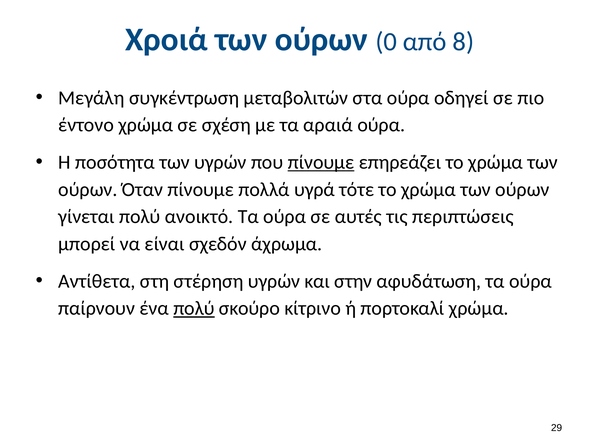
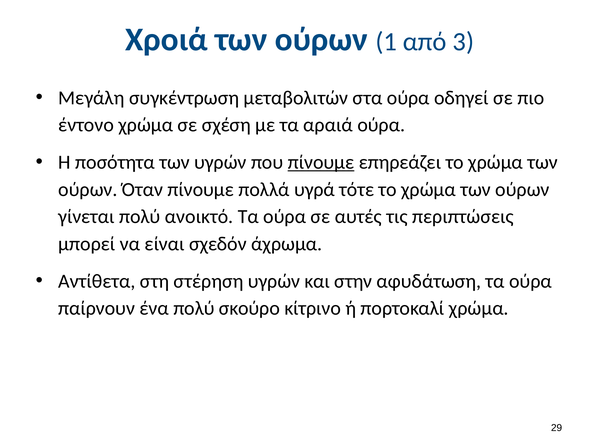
0: 0 -> 1
8: 8 -> 3
πολύ at (194, 309) underline: present -> none
